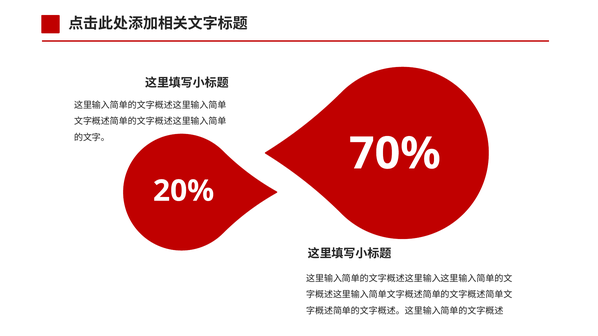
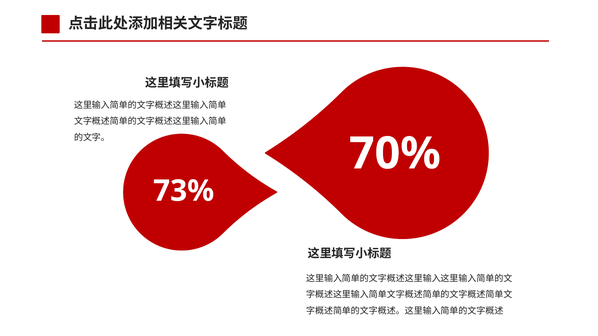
20%: 20% -> 73%
